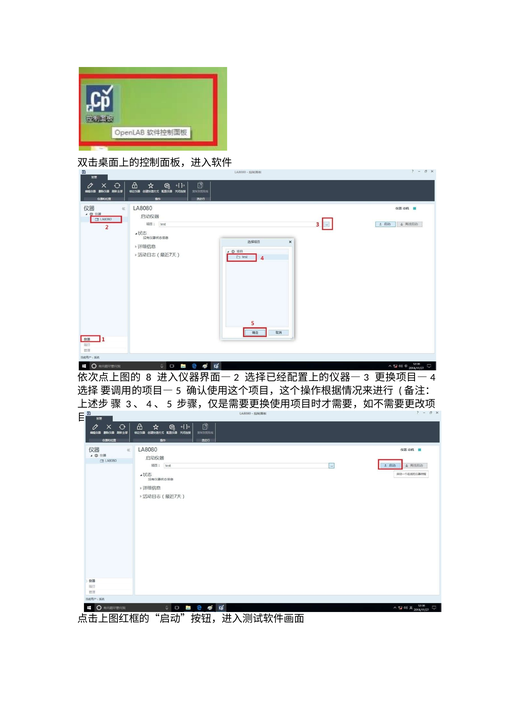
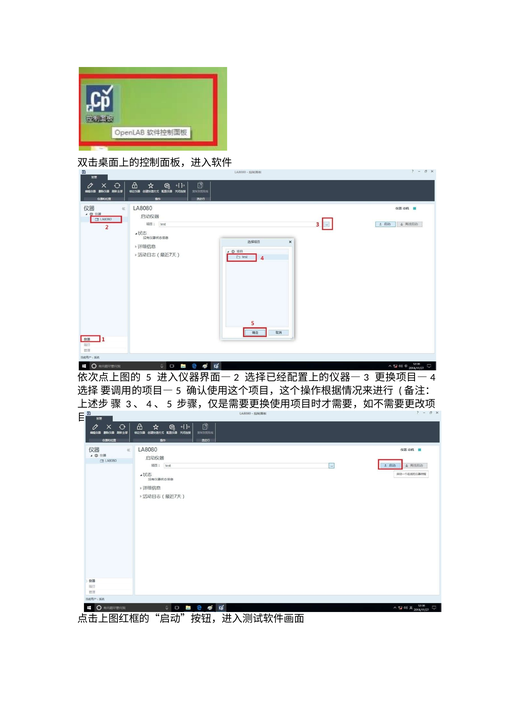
8 at (149, 378): 8 -> 5
